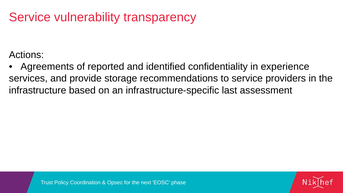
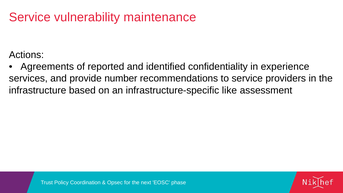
transparency: transparency -> maintenance
storage: storage -> number
last: last -> like
